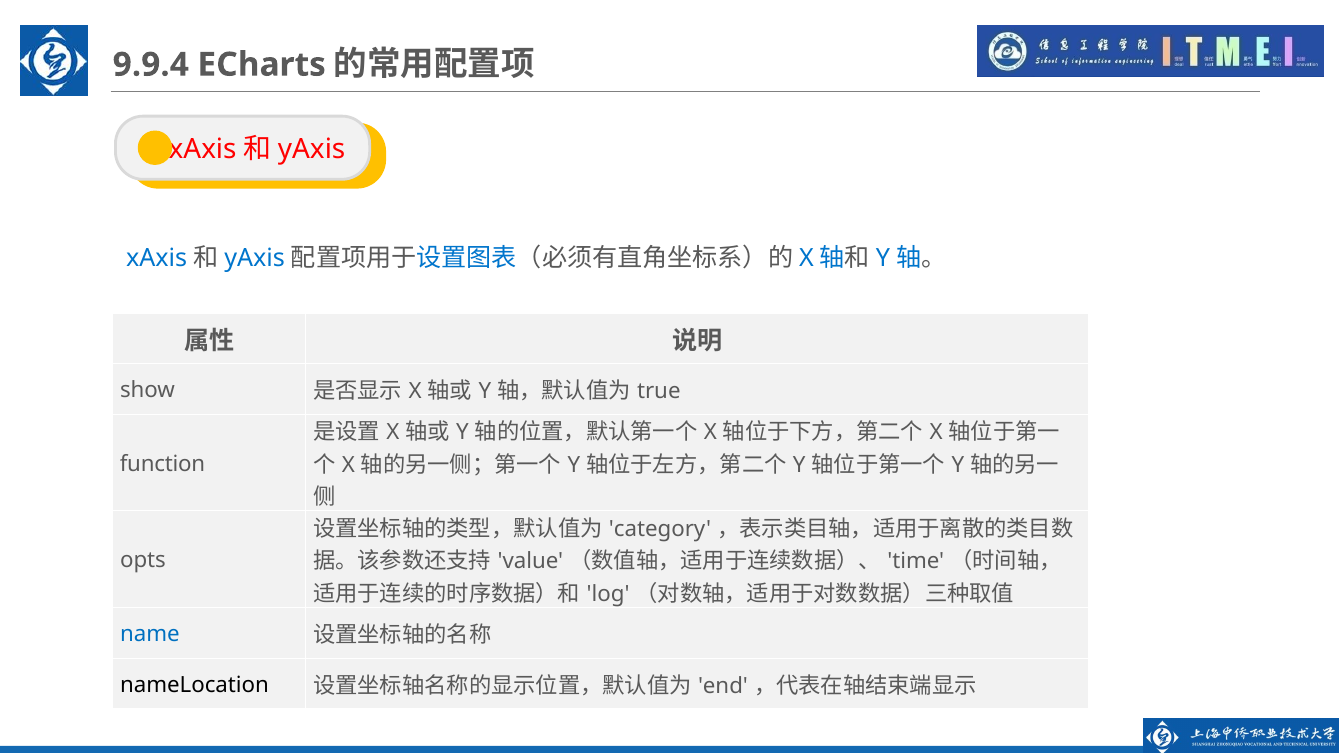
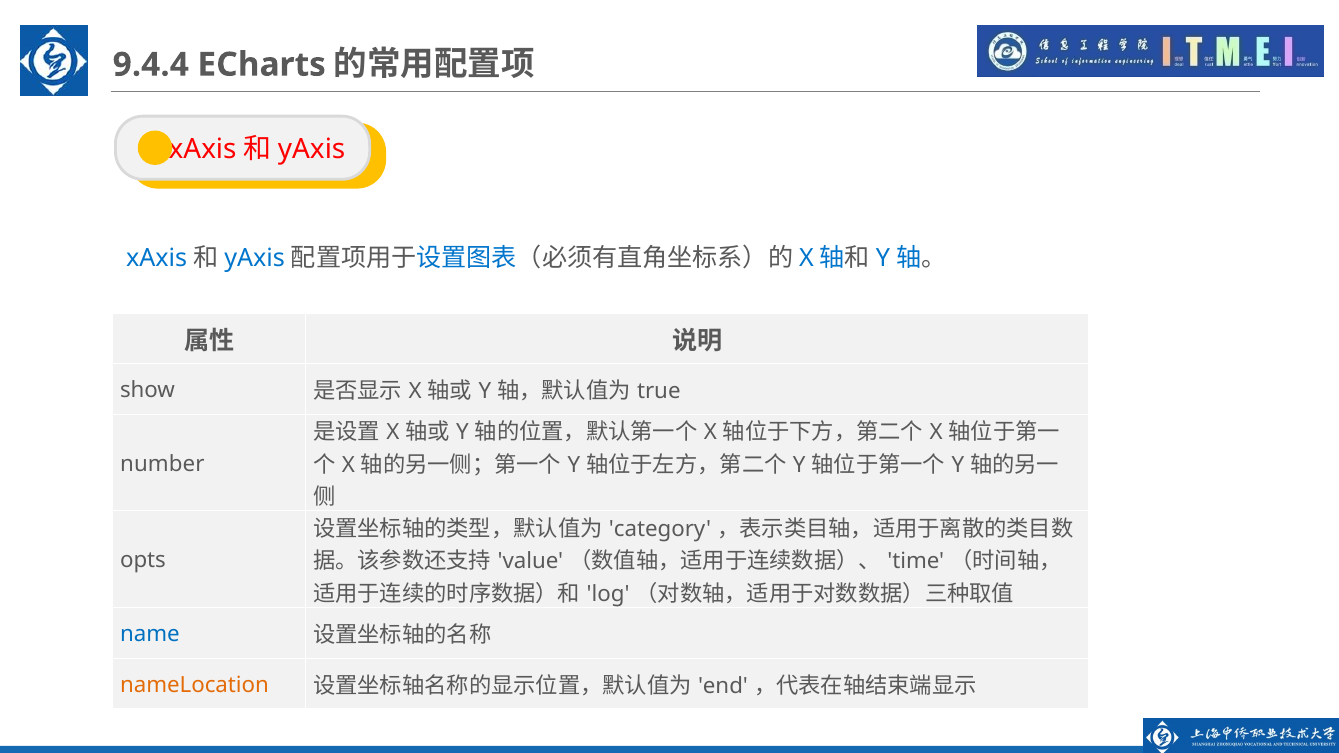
9.9.4: 9.9.4 -> 9.4.4
function: function -> number
nameLocation colour: black -> orange
